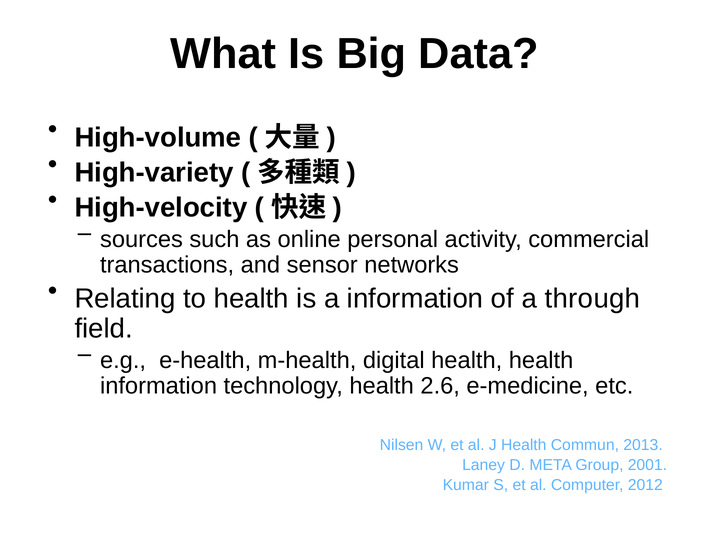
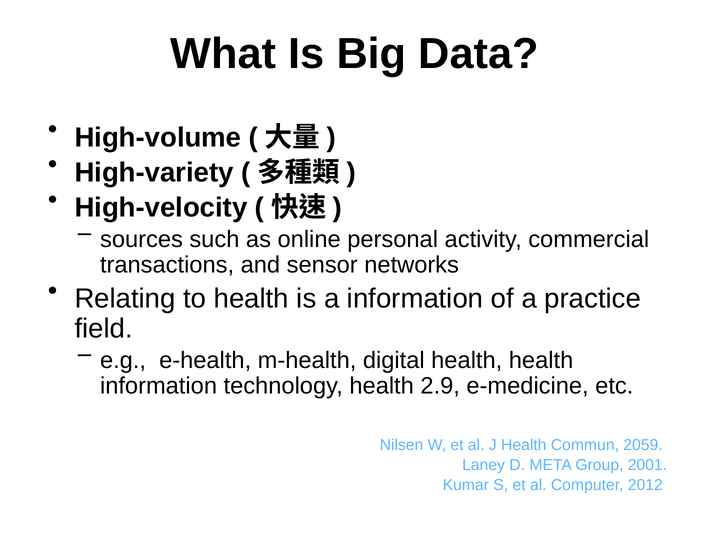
through: through -> practice
2.6: 2.6 -> 2.9
2013: 2013 -> 2059
